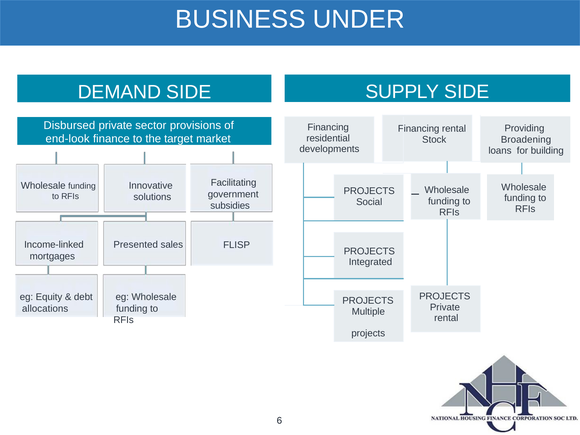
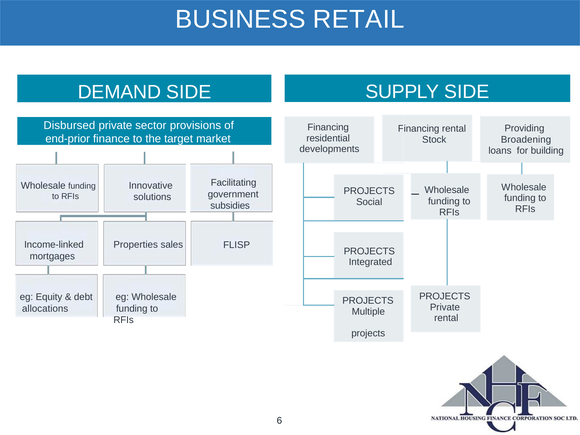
UNDER: UNDER -> RETAIL
end-look: end-look -> end-prior
Presented: Presented -> Properties
